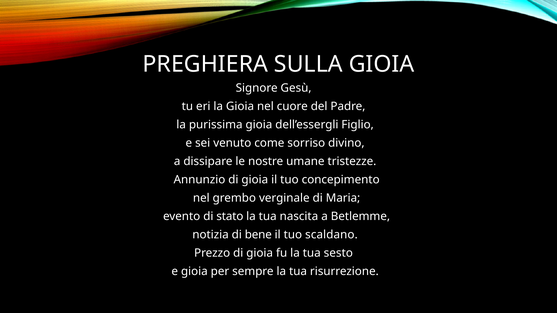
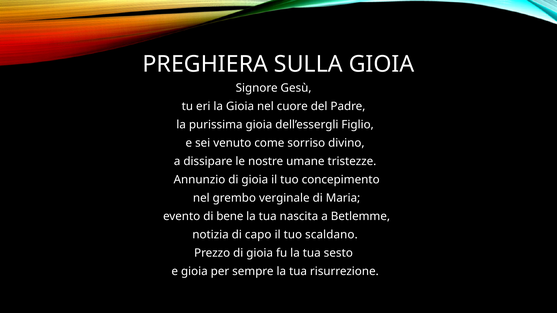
stato: stato -> bene
bene: bene -> capo
